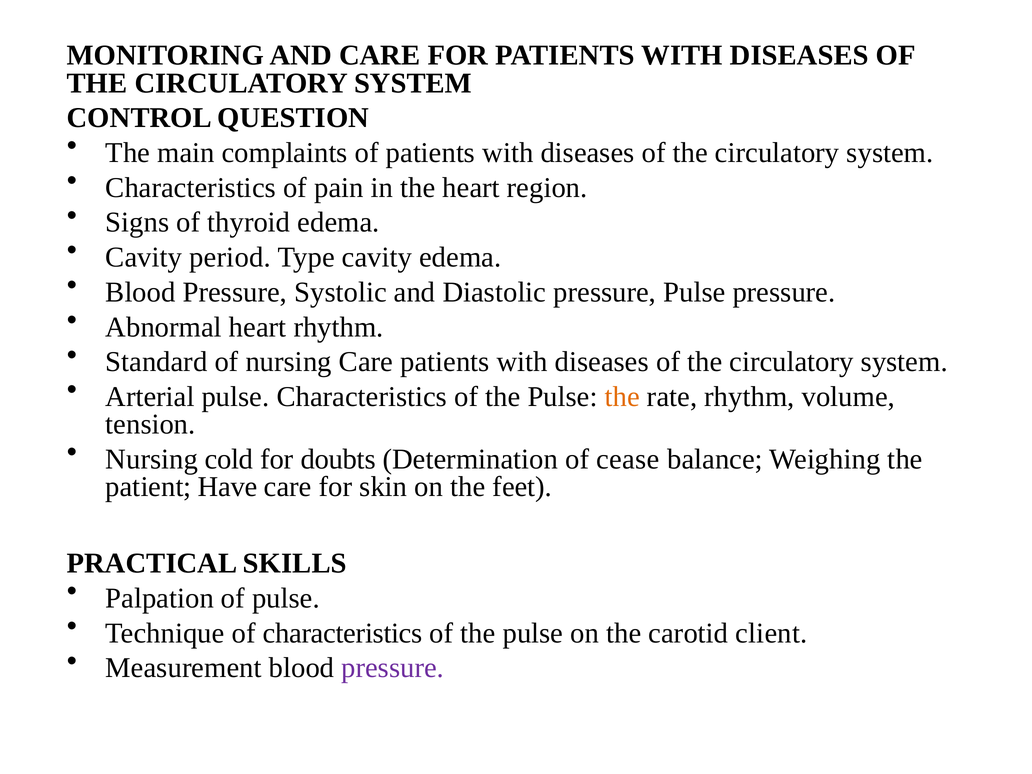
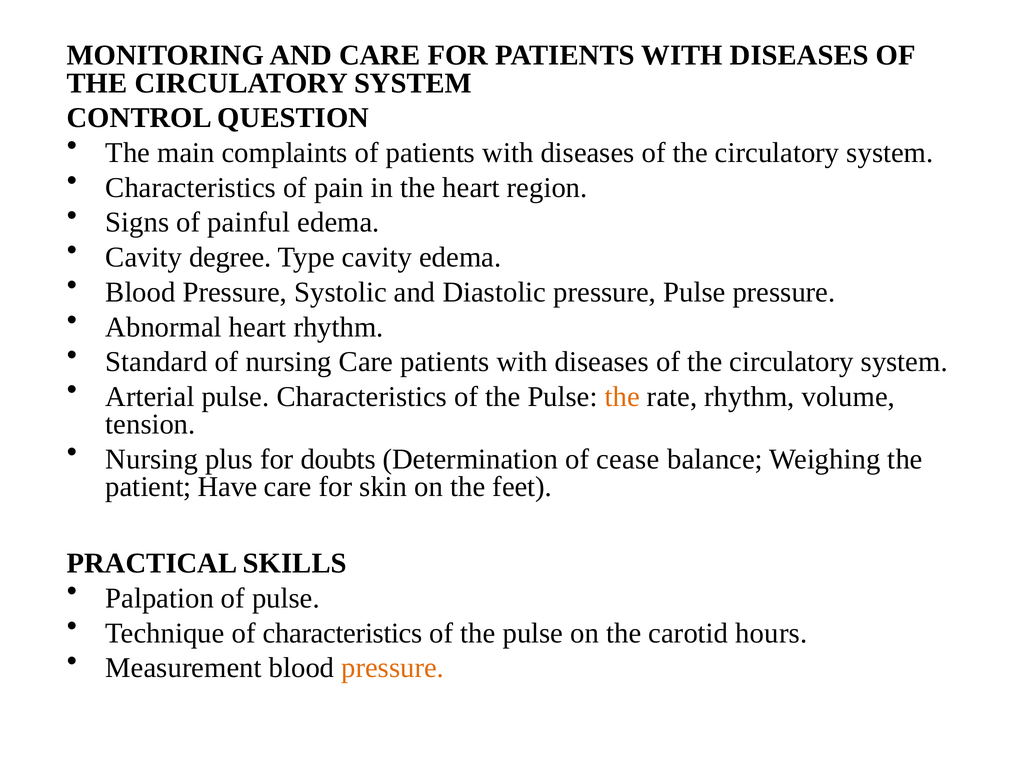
thyroid: thyroid -> painful
period: period -> degree
cold: cold -> plus
client: client -> hours
pressure at (393, 668) colour: purple -> orange
